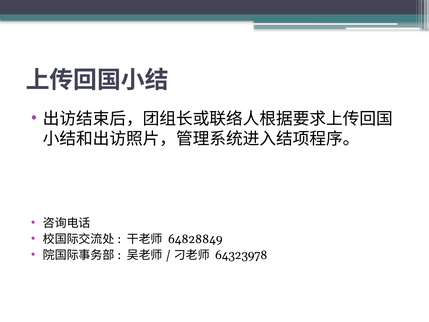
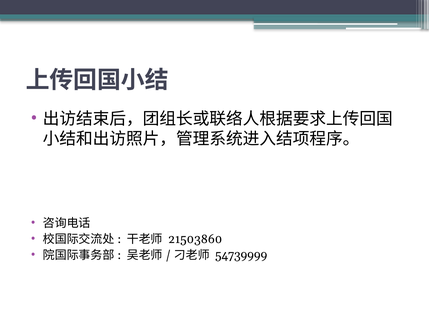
64828849: 64828849 -> 21503860
64323978: 64323978 -> 54739999
